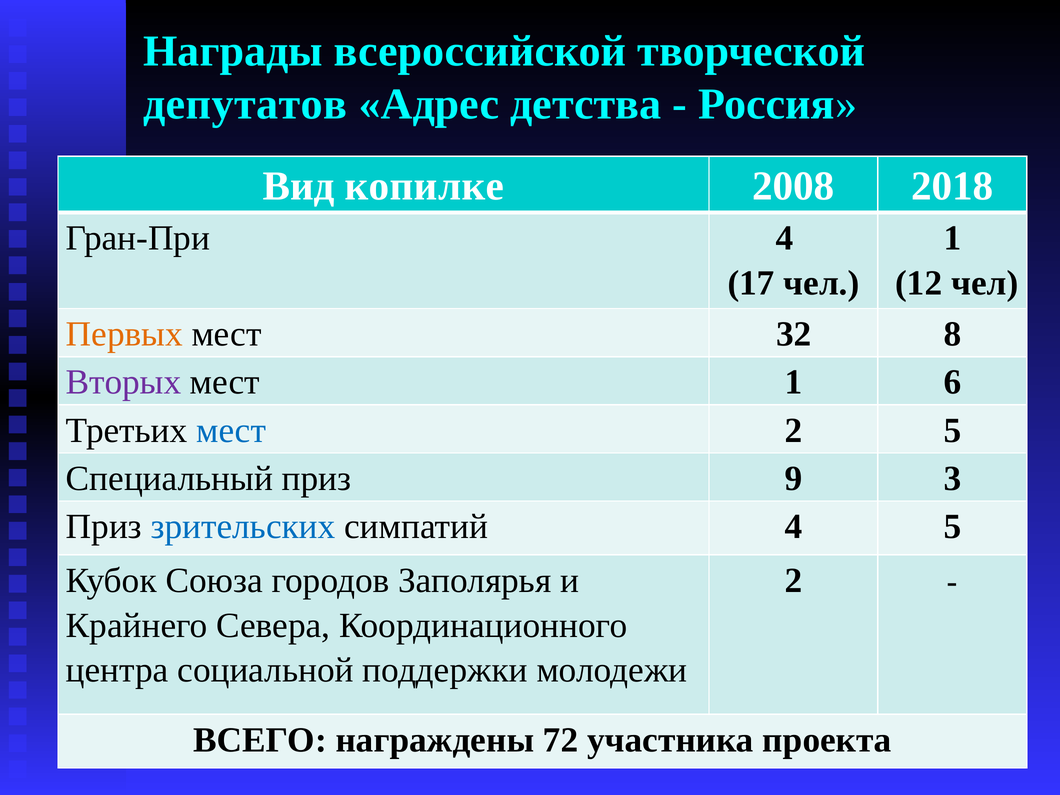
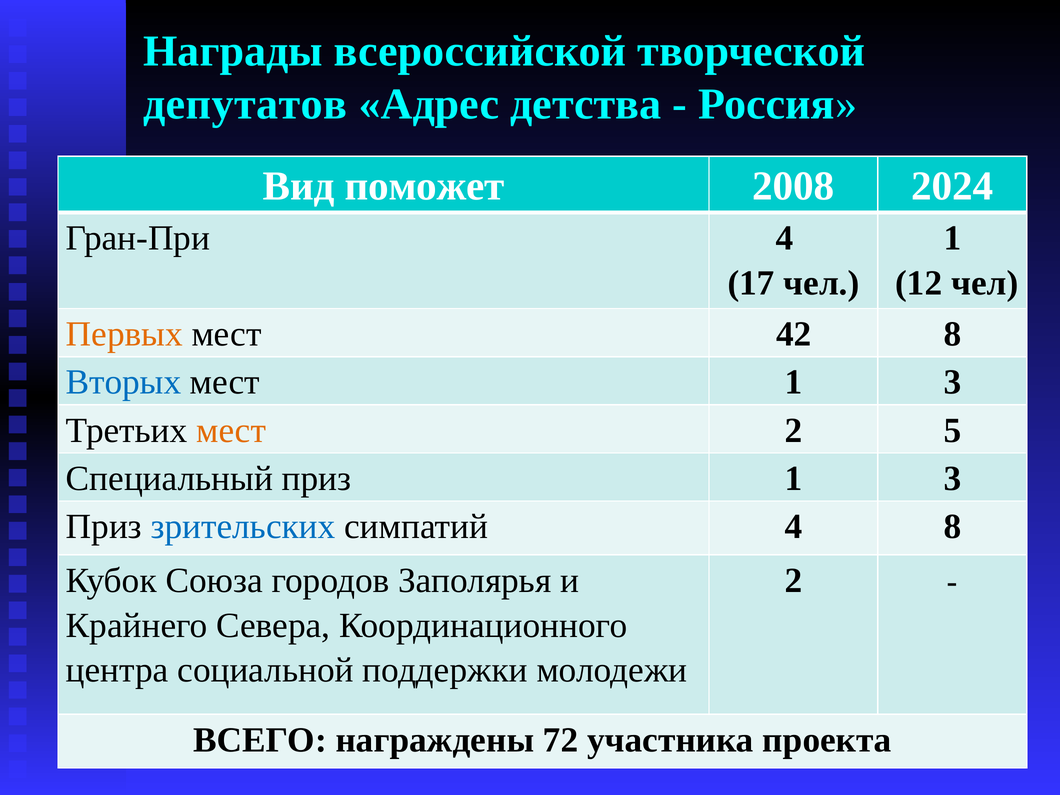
копилке: копилке -> поможет
2018: 2018 -> 2024
32: 32 -> 42
Вторых colour: purple -> blue
мест 1 6: 6 -> 3
мест at (231, 430) colour: blue -> orange
приз 9: 9 -> 1
4 5: 5 -> 8
